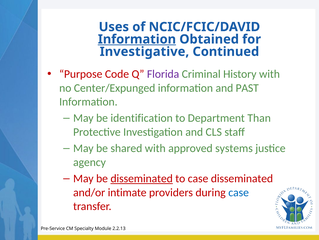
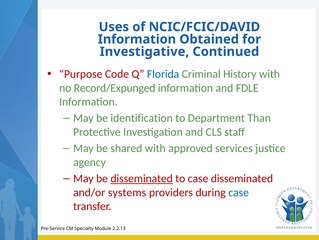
Information at (137, 39) underline: present -> none
Florida colour: purple -> blue
Center/Expunged: Center/Expunged -> Record/Expunged
PAST: PAST -> FDLE
systems: systems -> services
intimate: intimate -> systems
